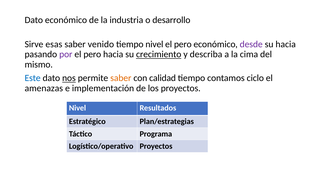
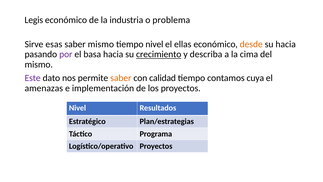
Dato at (34, 20): Dato -> Legis
desarrollo: desarrollo -> problema
saber venido: venido -> mismo
pero at (183, 44): pero -> ellas
desde colour: purple -> orange
pero at (92, 54): pero -> basa
Este colour: blue -> purple
nos underline: present -> none
ciclo: ciclo -> cuya
